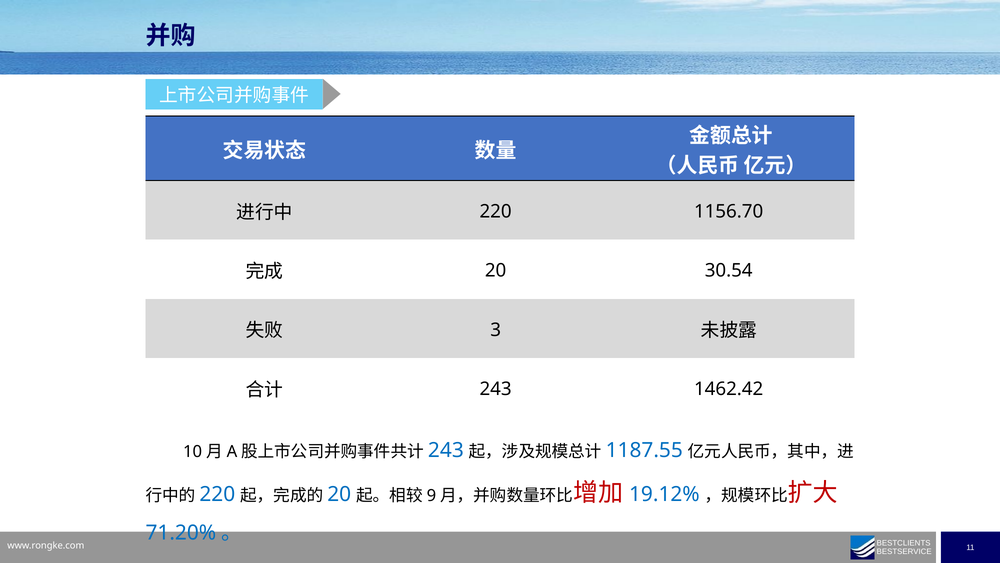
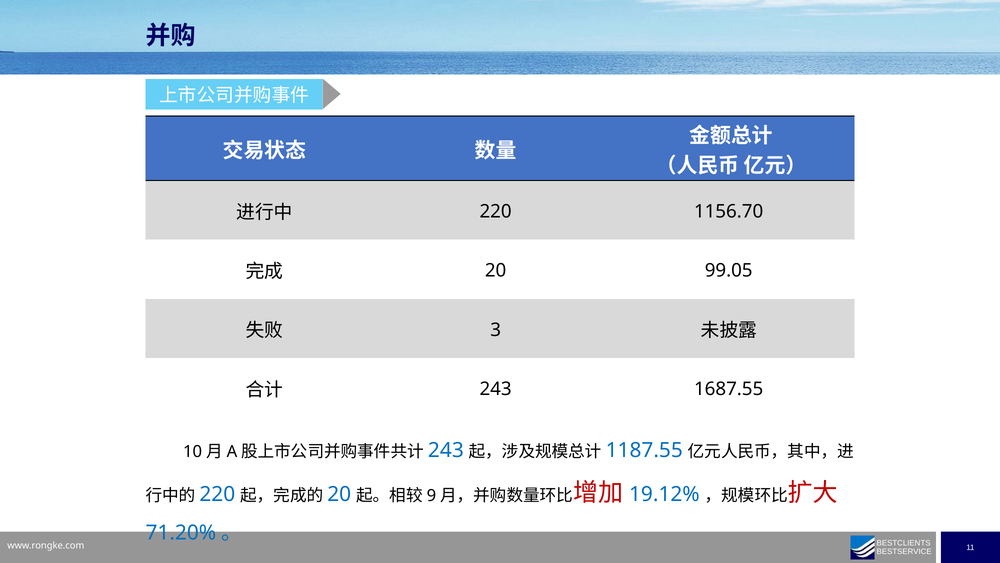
30.54: 30.54 -> 99.05
1462.42: 1462.42 -> 1687.55
